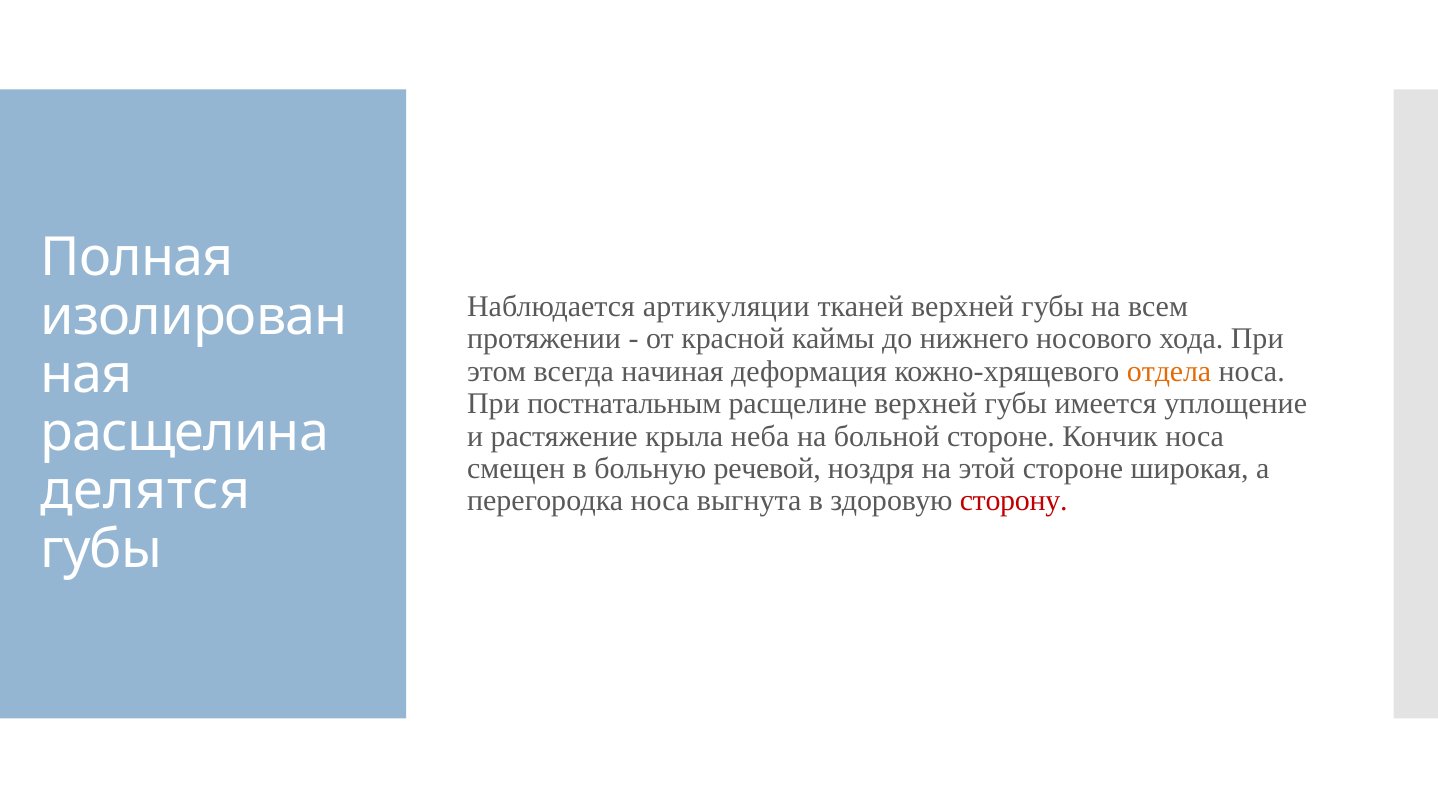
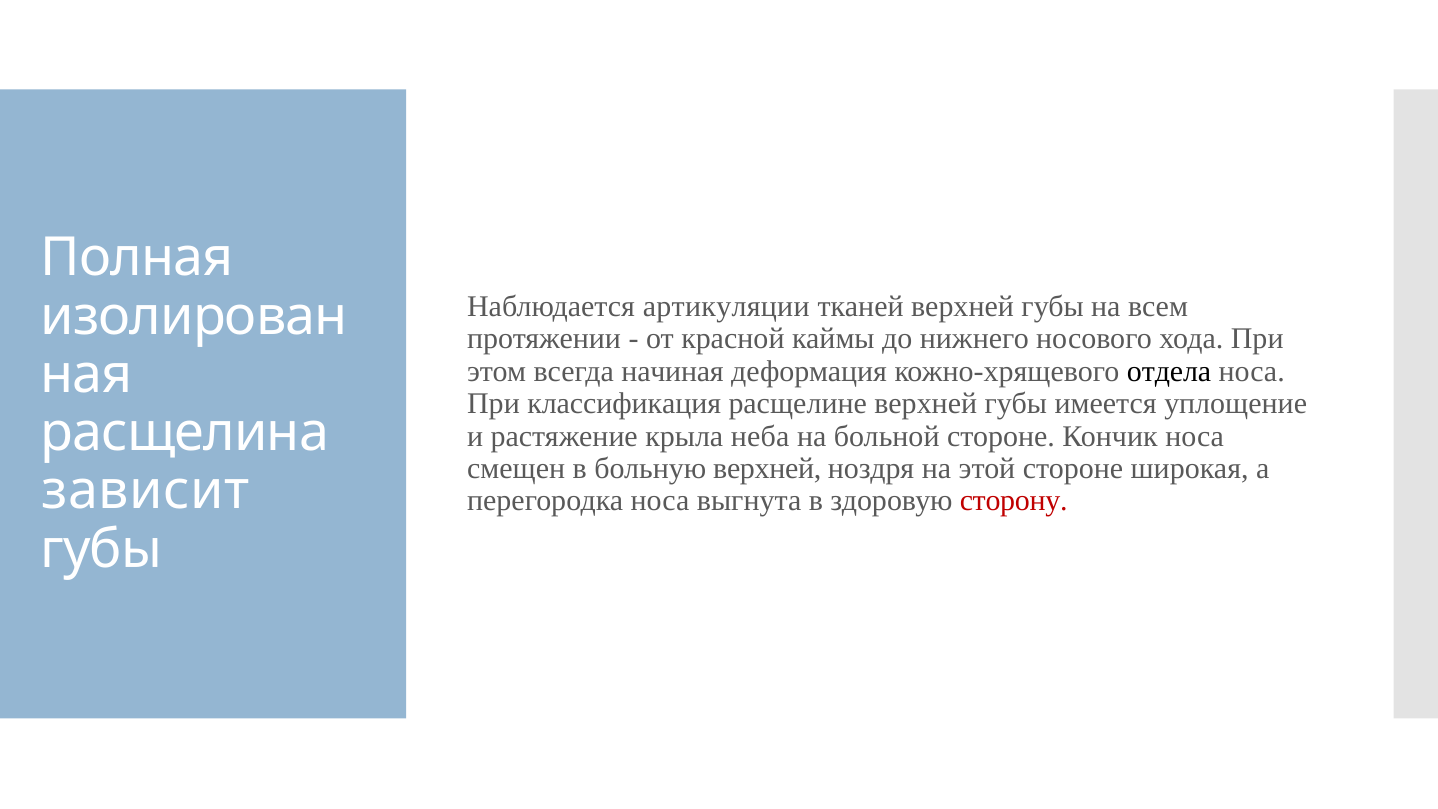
отдела colour: orange -> black
постнатальным: постнатальным -> классификация
больную речевой: речевой -> верхней
делятся: делятся -> зависит
